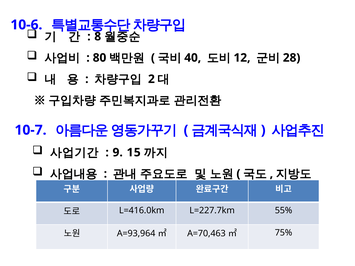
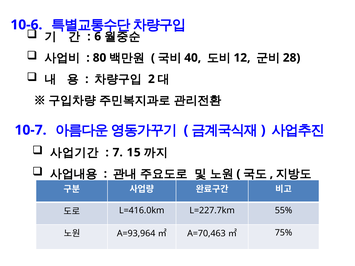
8: 8 -> 6
9: 9 -> 7
